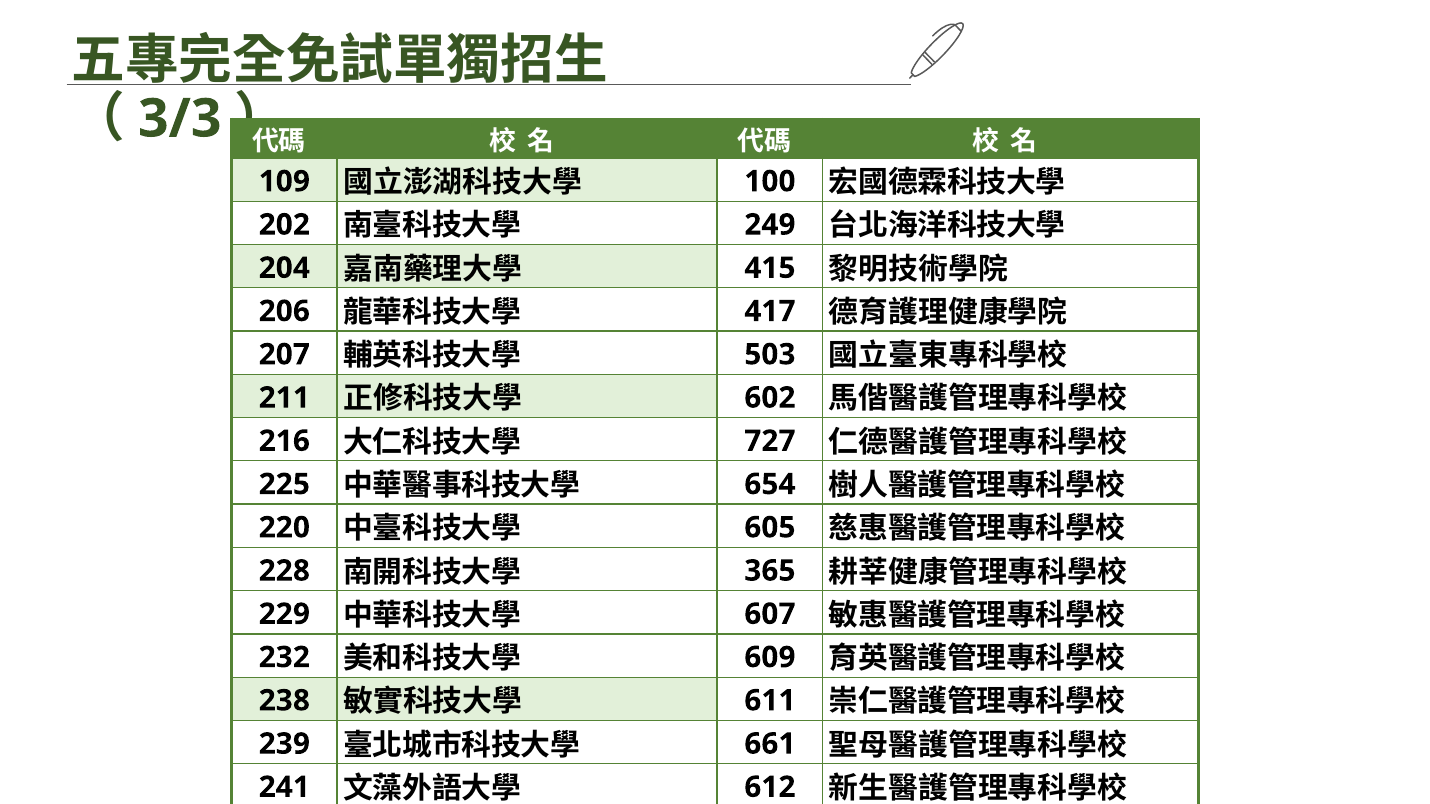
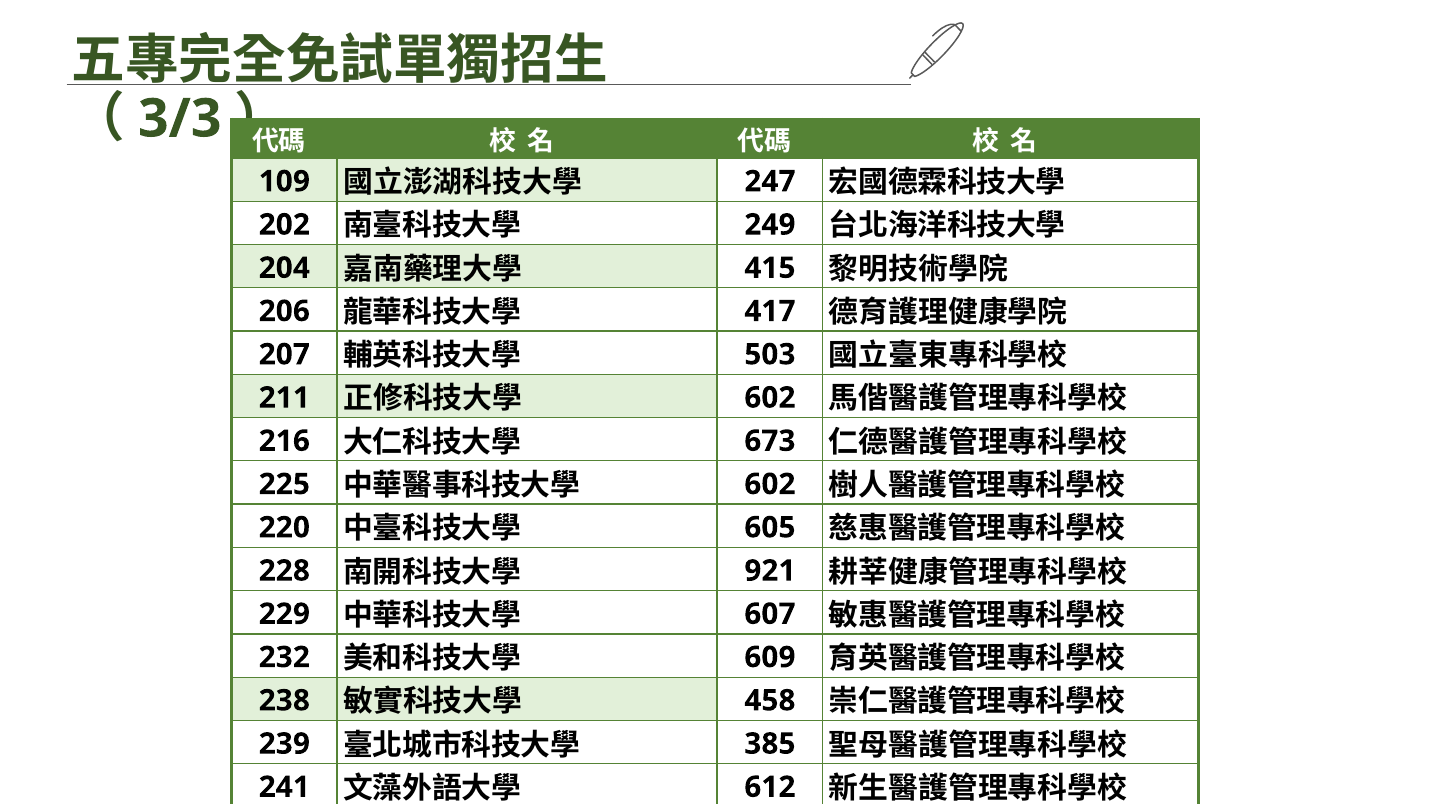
100: 100 -> 247
727: 727 -> 673
654 at (770, 484): 654 -> 602
365: 365 -> 921
611: 611 -> 458
661: 661 -> 385
